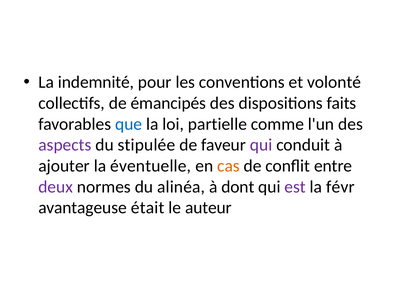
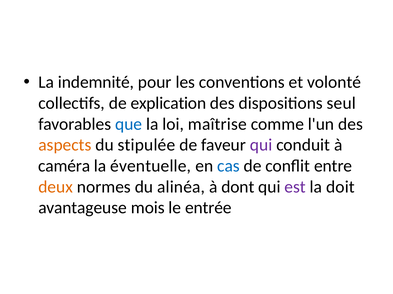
émancipés: émancipés -> explication
faits: faits -> seul
partielle: partielle -> maîtrise
aspects colour: purple -> orange
ajouter: ajouter -> caméra
cas colour: orange -> blue
deux colour: purple -> orange
févr: févr -> doit
était: était -> mois
auteur: auteur -> entrée
